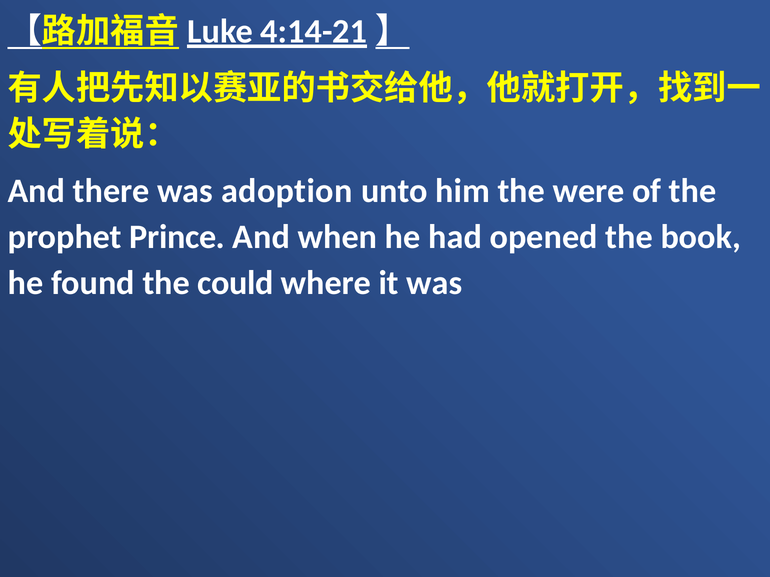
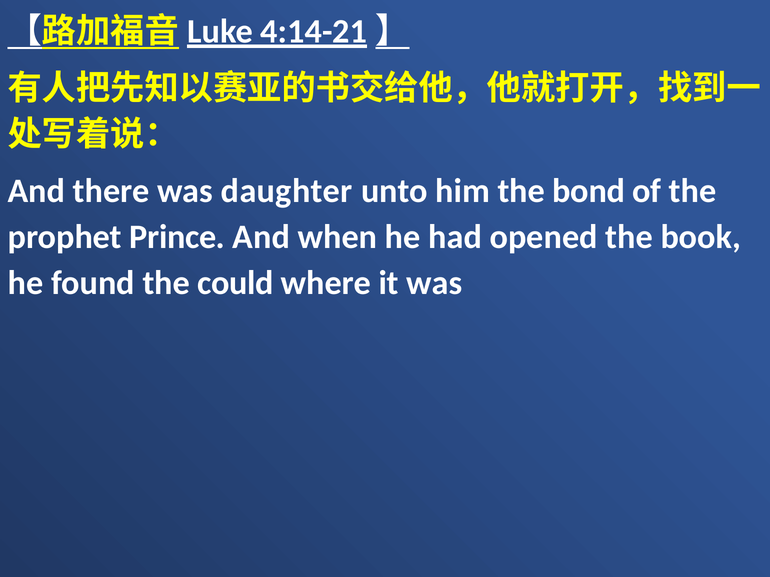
adoption: adoption -> daughter
were: were -> bond
